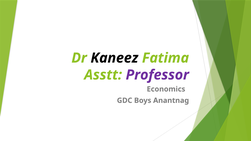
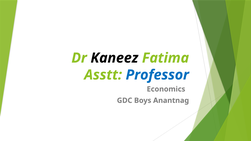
Professor colour: purple -> blue
